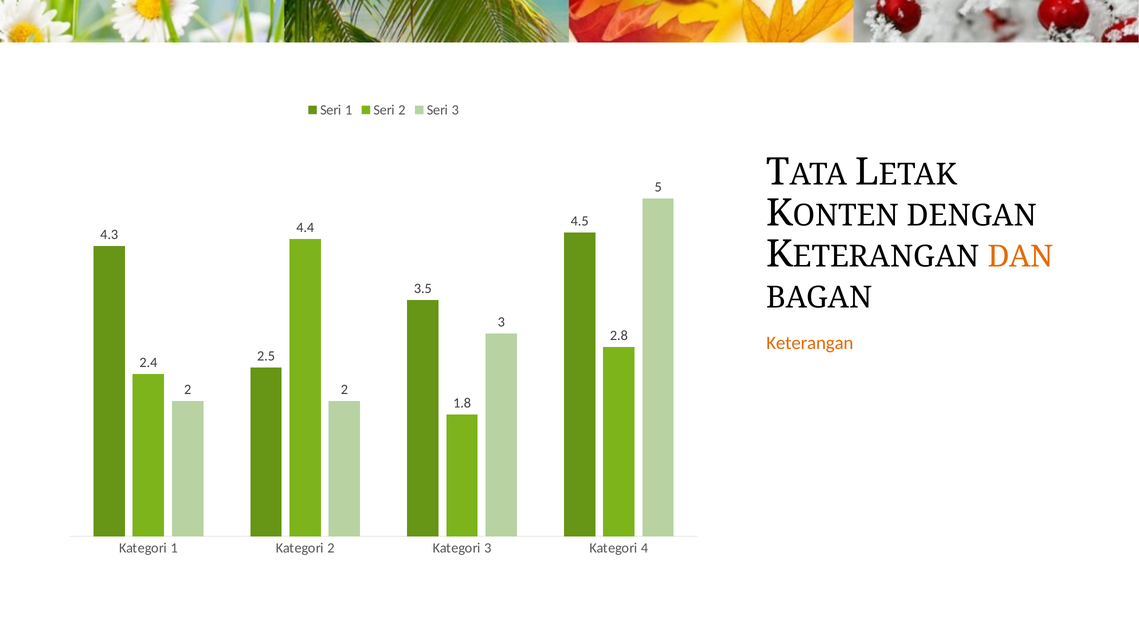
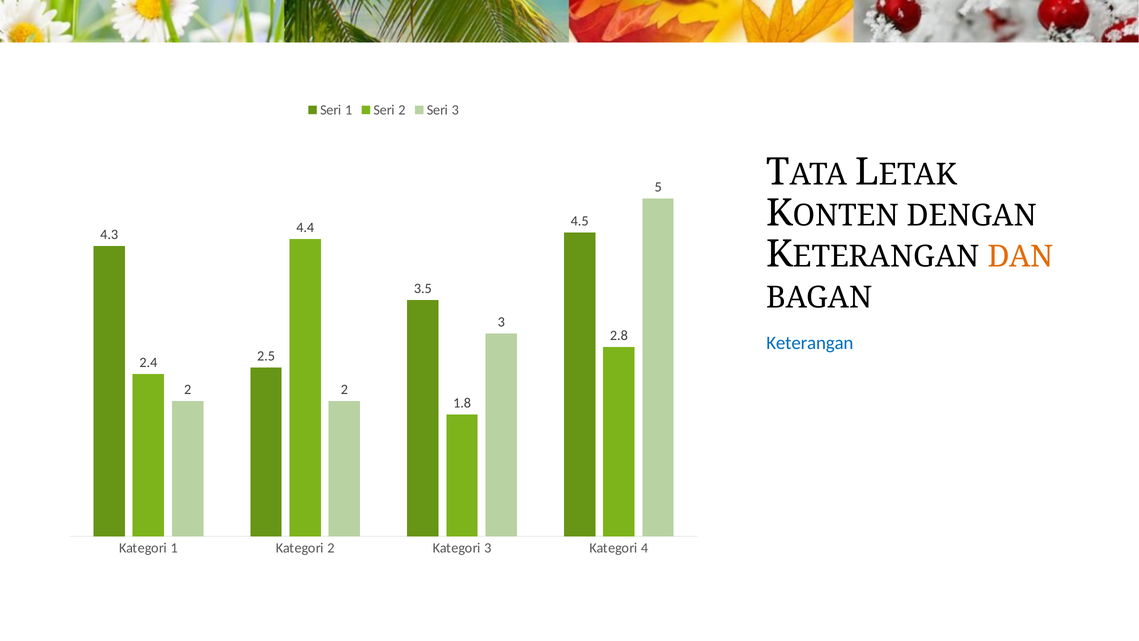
Keterangan colour: orange -> blue
